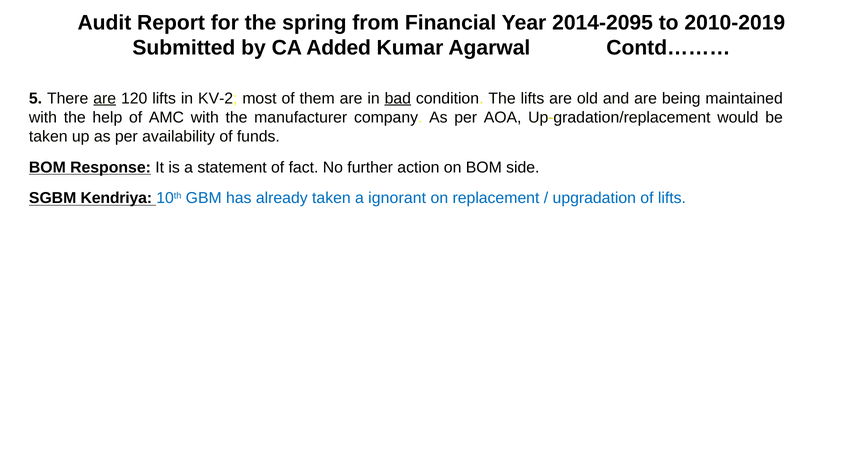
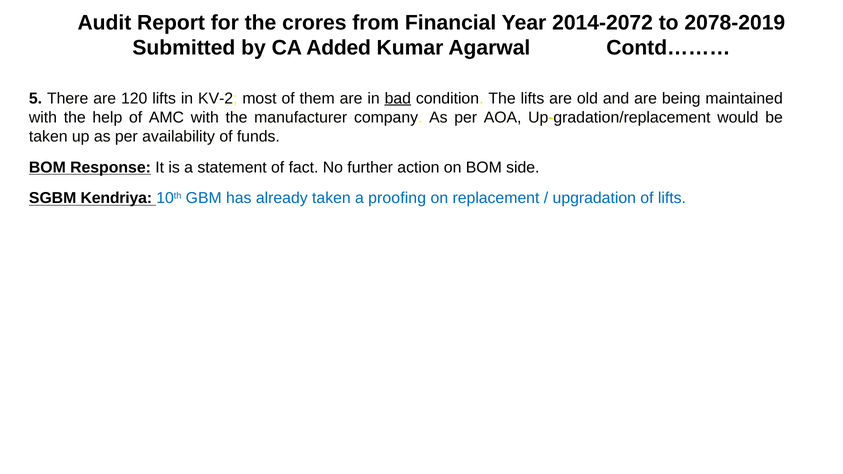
spring: spring -> crores
2014-2095: 2014-2095 -> 2014-2072
2010-2019: 2010-2019 -> 2078-2019
are at (105, 98) underline: present -> none
ignorant: ignorant -> proofing
